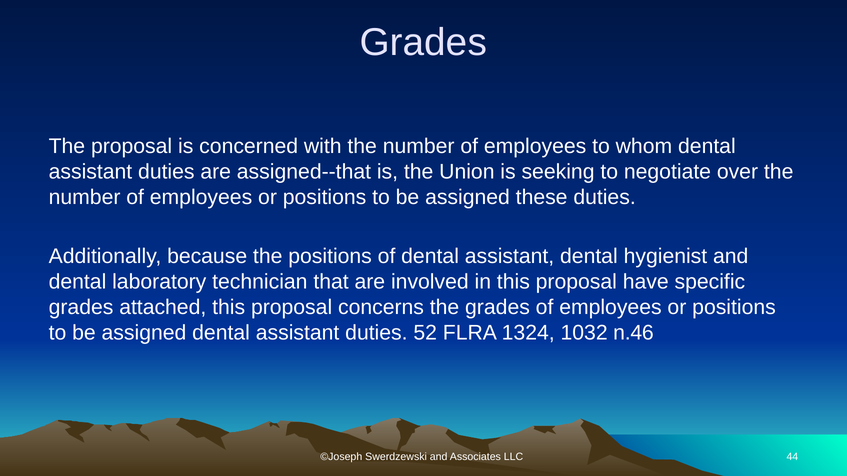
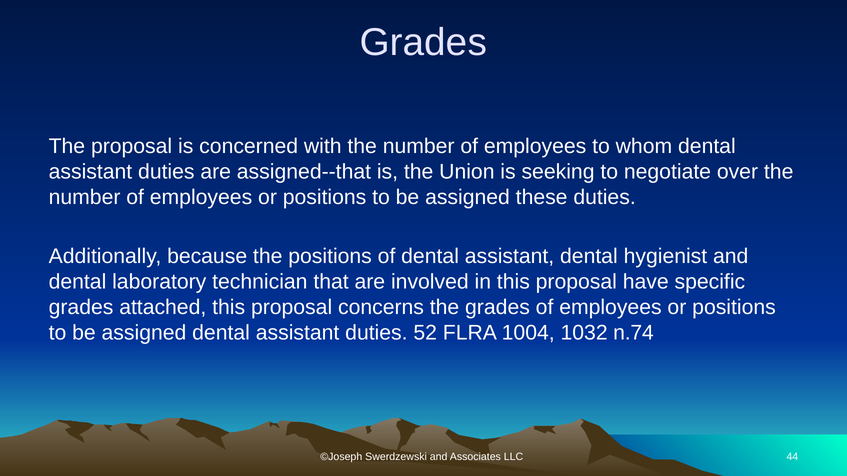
1324: 1324 -> 1004
n.46: n.46 -> n.74
